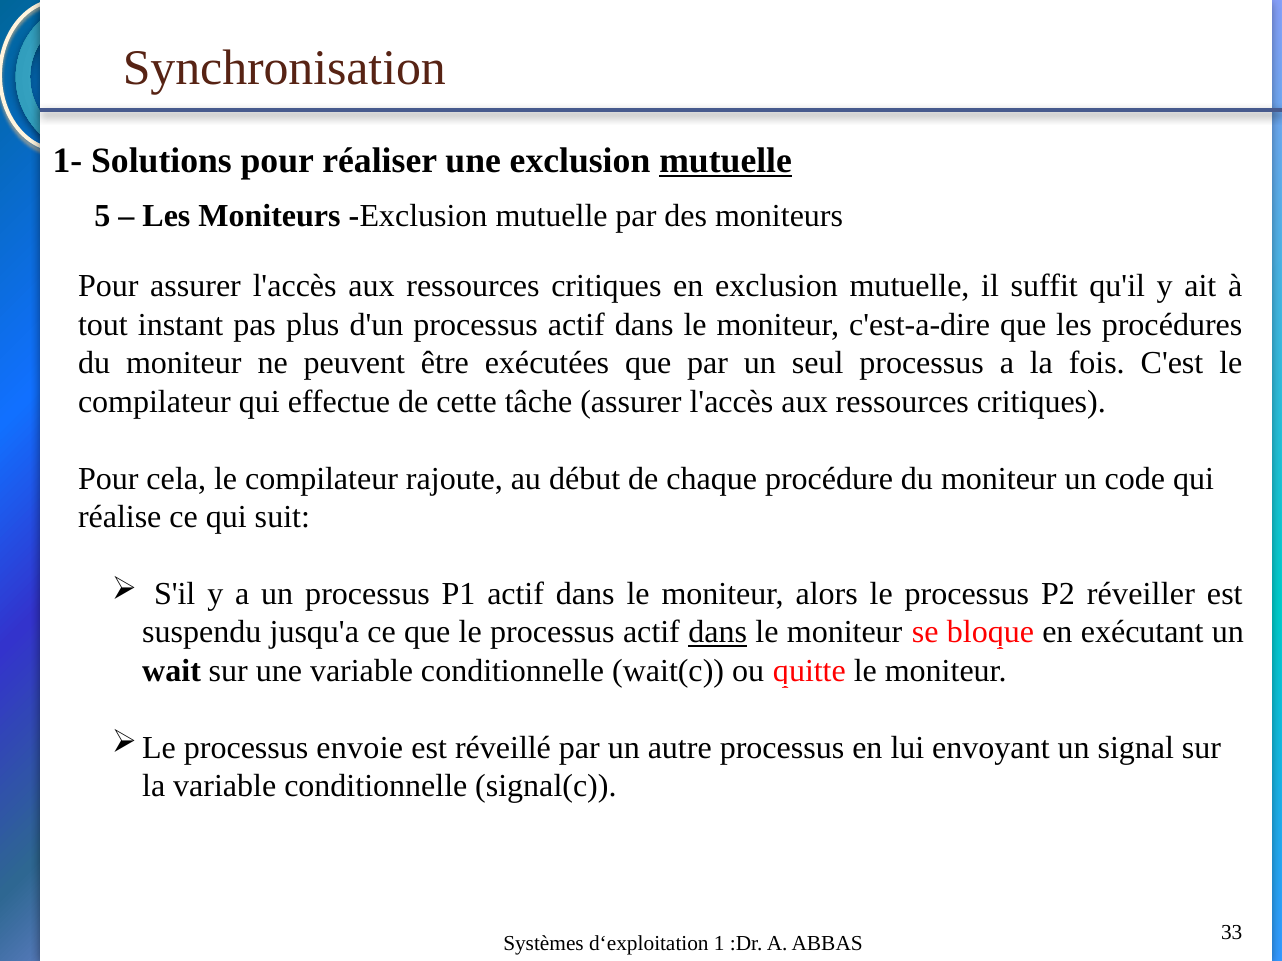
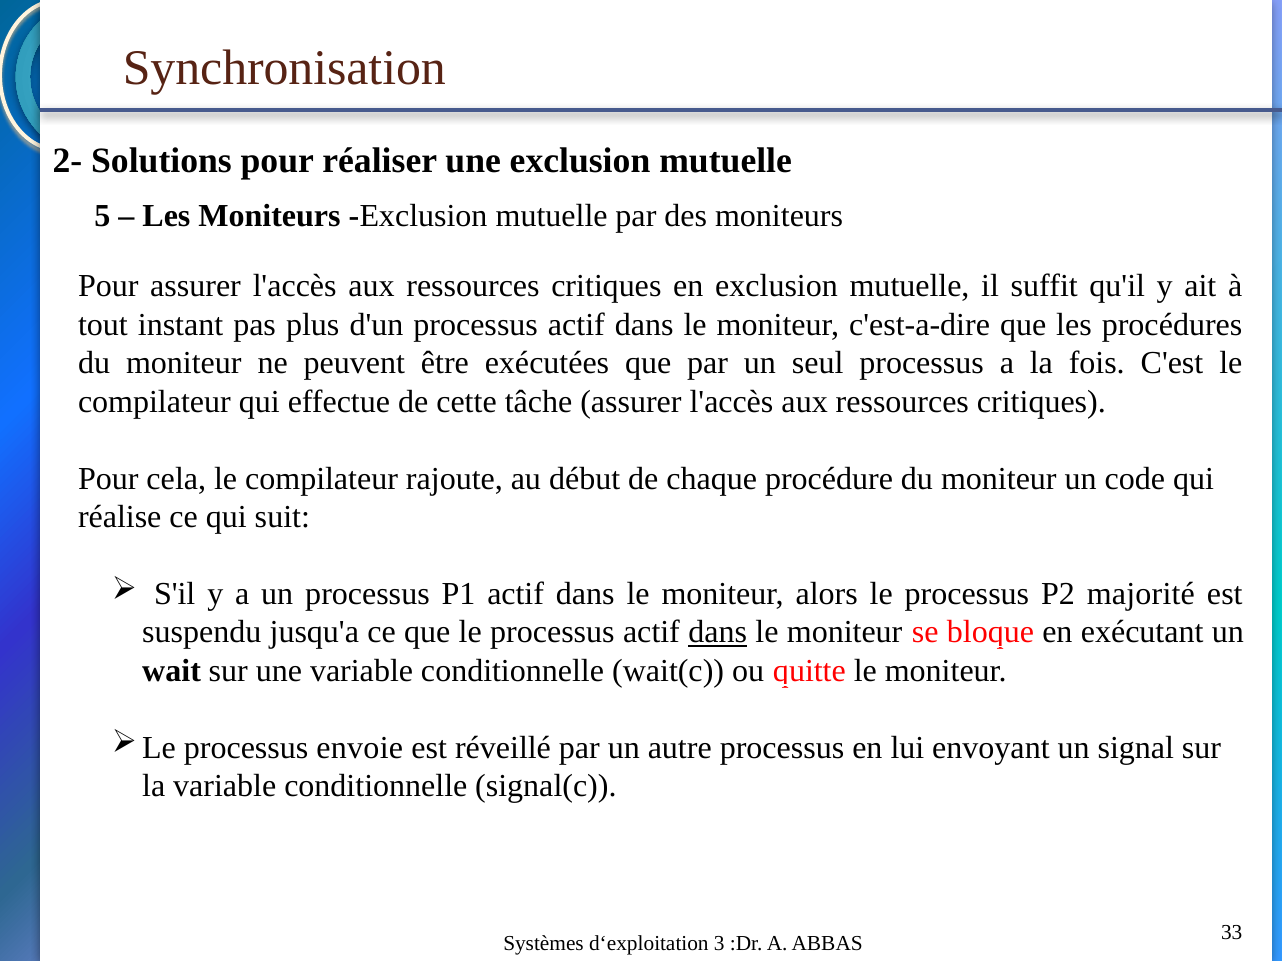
1-: 1- -> 2-
mutuelle at (726, 160) underline: present -> none
réveiller: réveiller -> majorité
1: 1 -> 3
